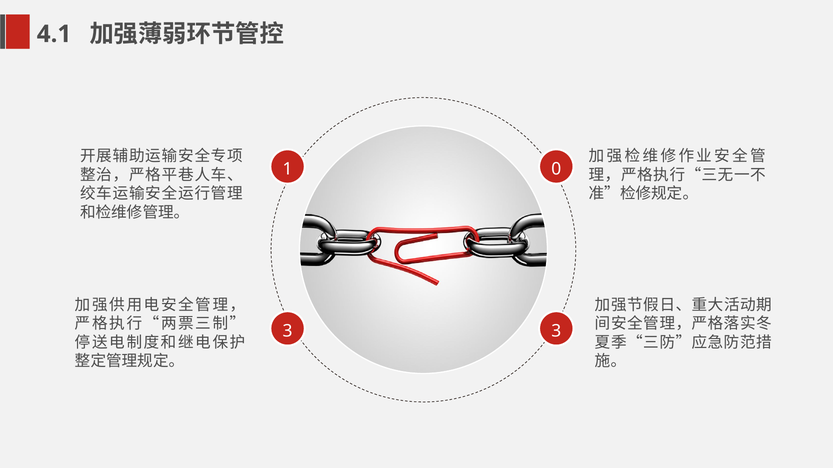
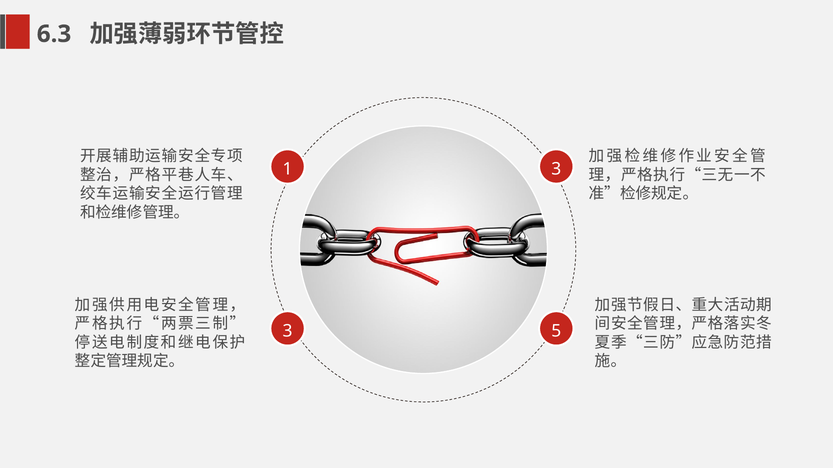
4.1: 4.1 -> 6.3
1 0: 0 -> 3
3 3: 3 -> 5
